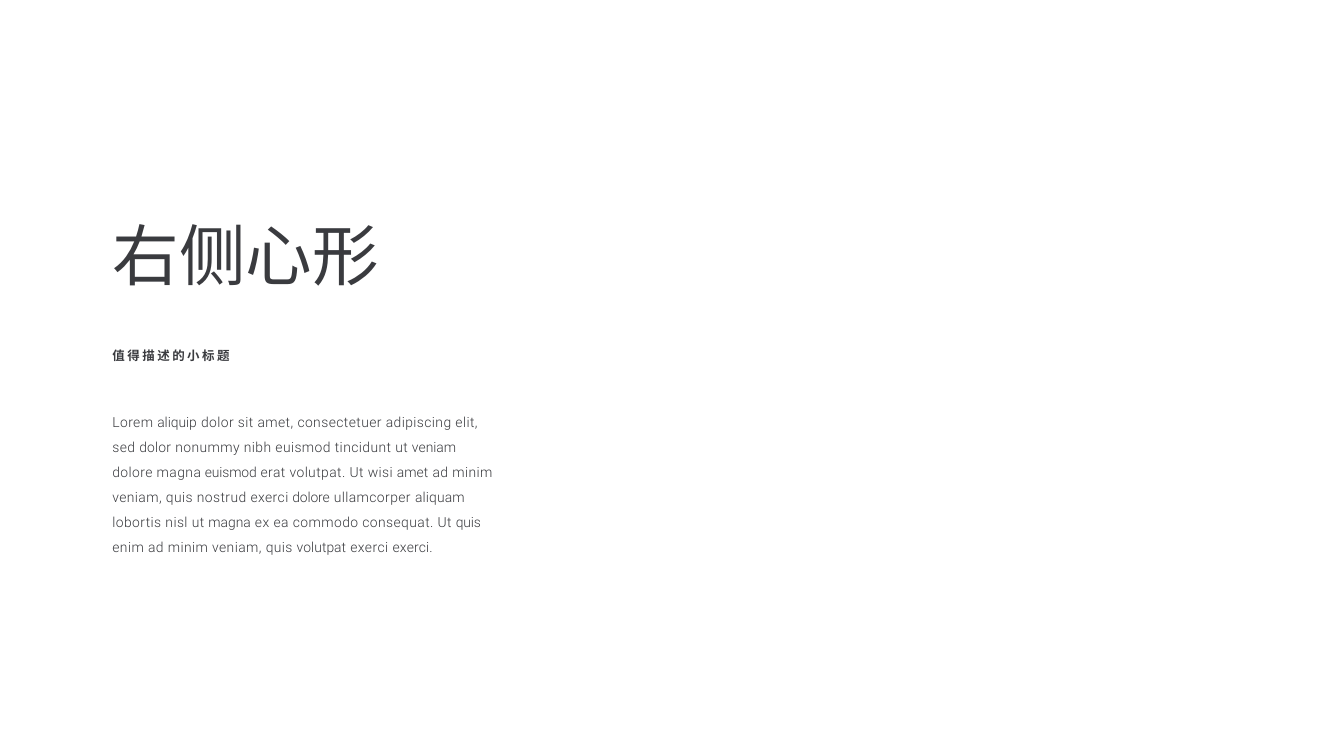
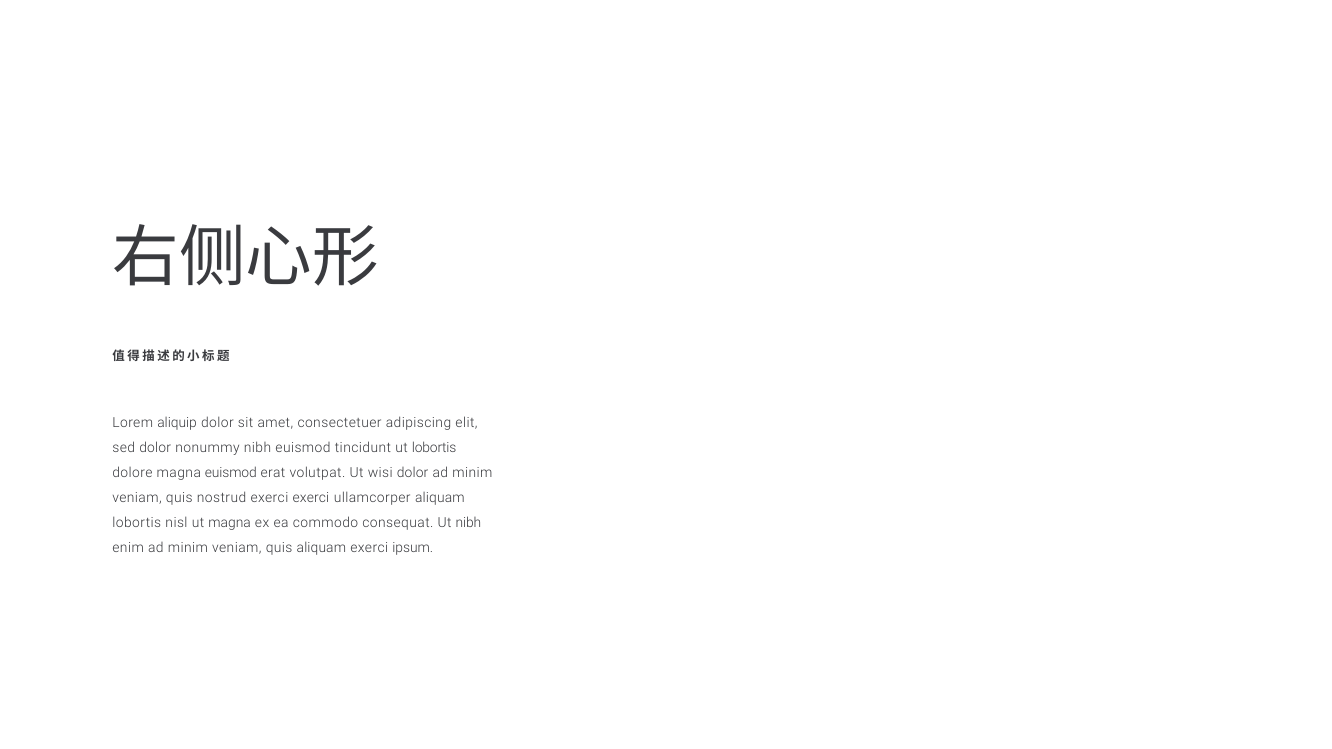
ut veniam: veniam -> lobortis
wisi amet: amet -> dolor
exerci dolore: dolore -> exerci
Ut quis: quis -> nibh
quis volutpat: volutpat -> aliquam
exerci exerci: exerci -> ipsum
